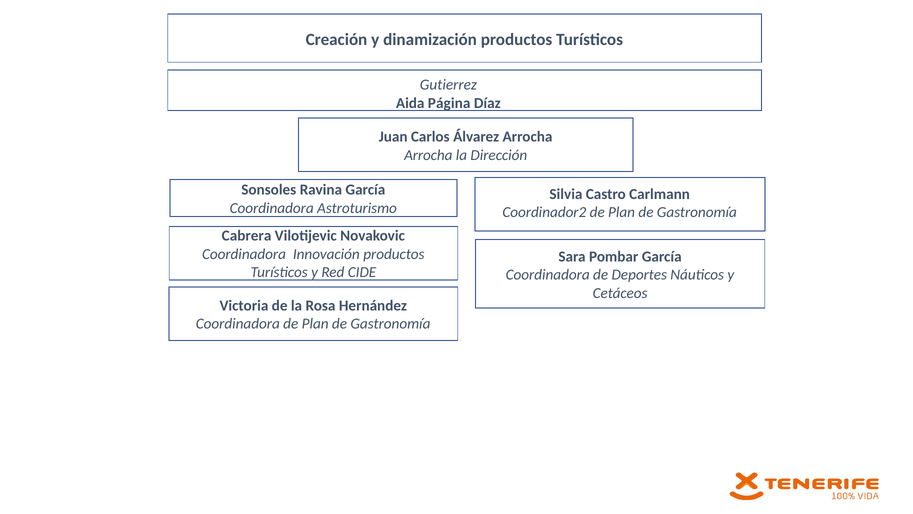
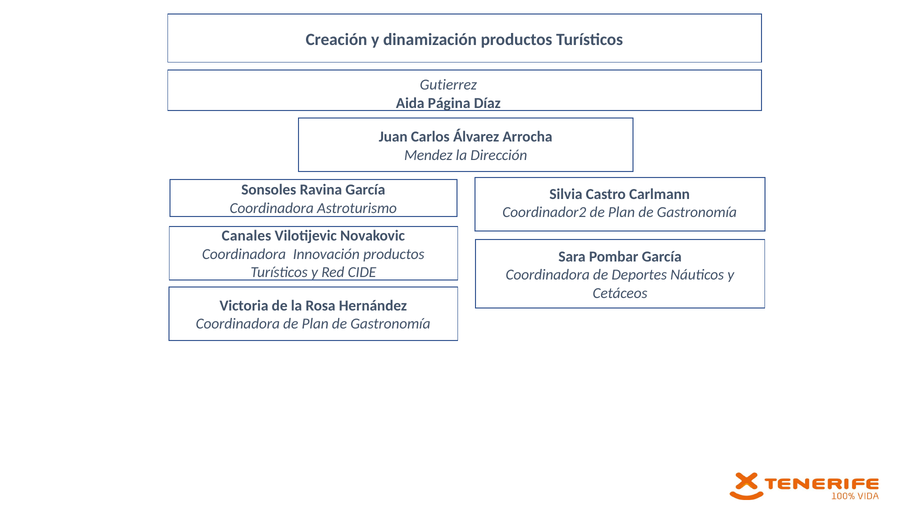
Arrocha at (428, 155): Arrocha -> Mendez
Cabrera: Cabrera -> Canales
